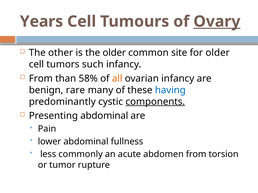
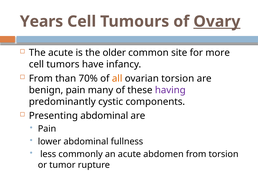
The other: other -> acute
for older: older -> more
such: such -> have
58%: 58% -> 70%
ovarian infancy: infancy -> torsion
benign rare: rare -> pain
having colour: blue -> purple
components underline: present -> none
